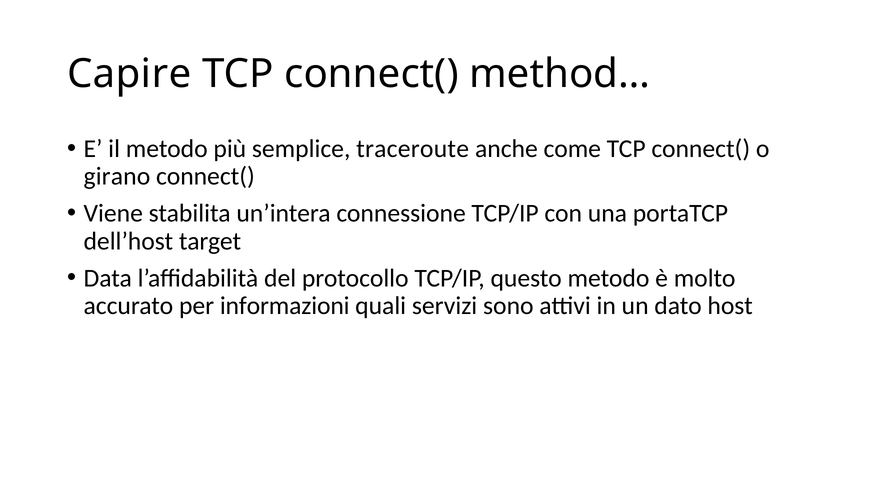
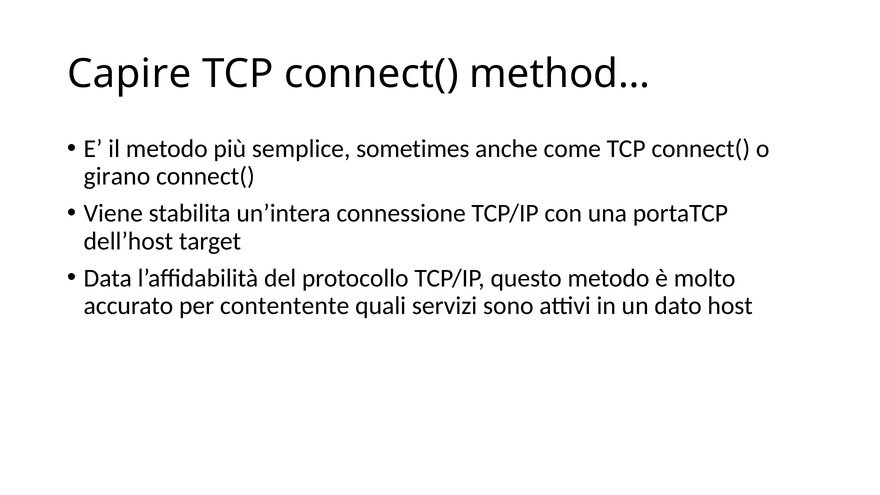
traceroute: traceroute -> sometimes
informazioni: informazioni -> contentente
